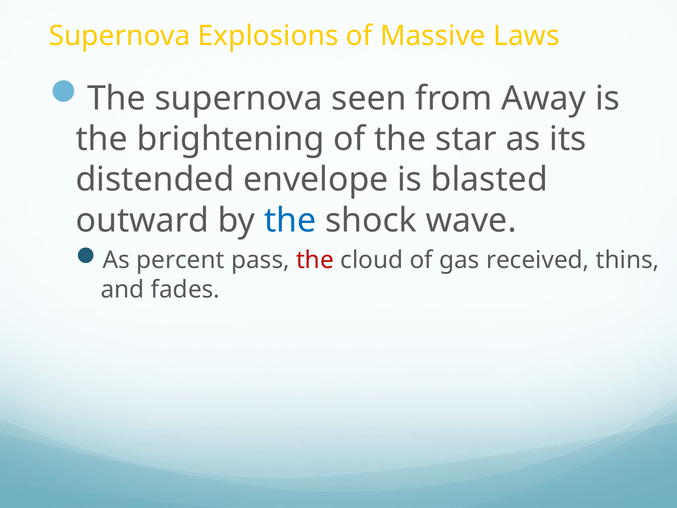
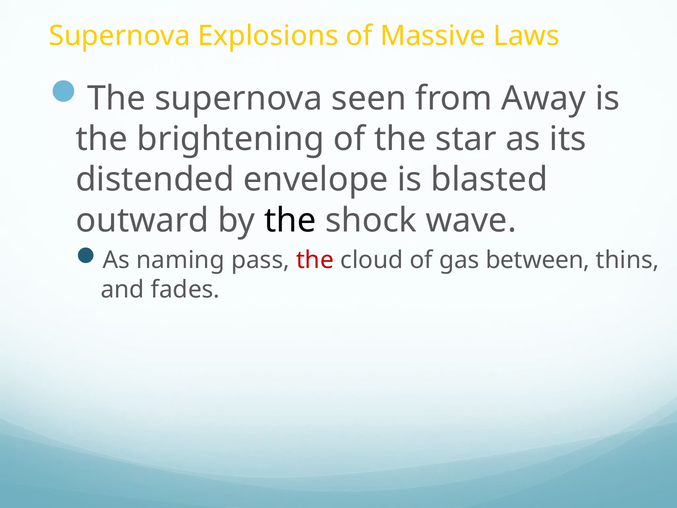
the at (290, 220) colour: blue -> black
percent: percent -> naming
received: received -> between
